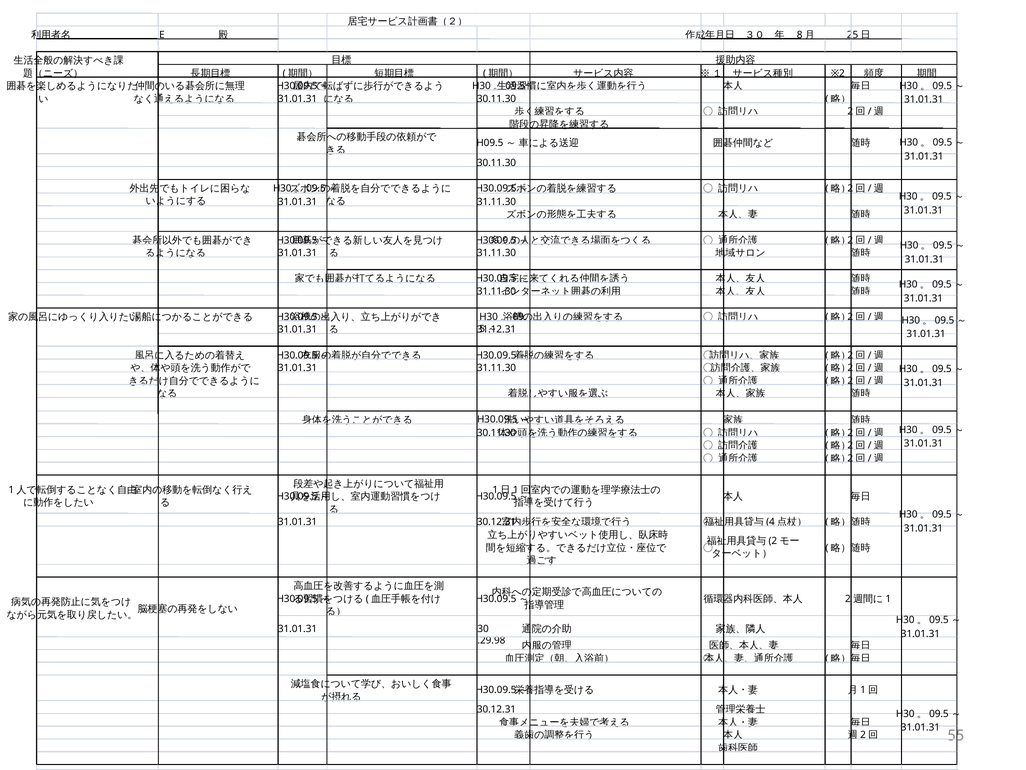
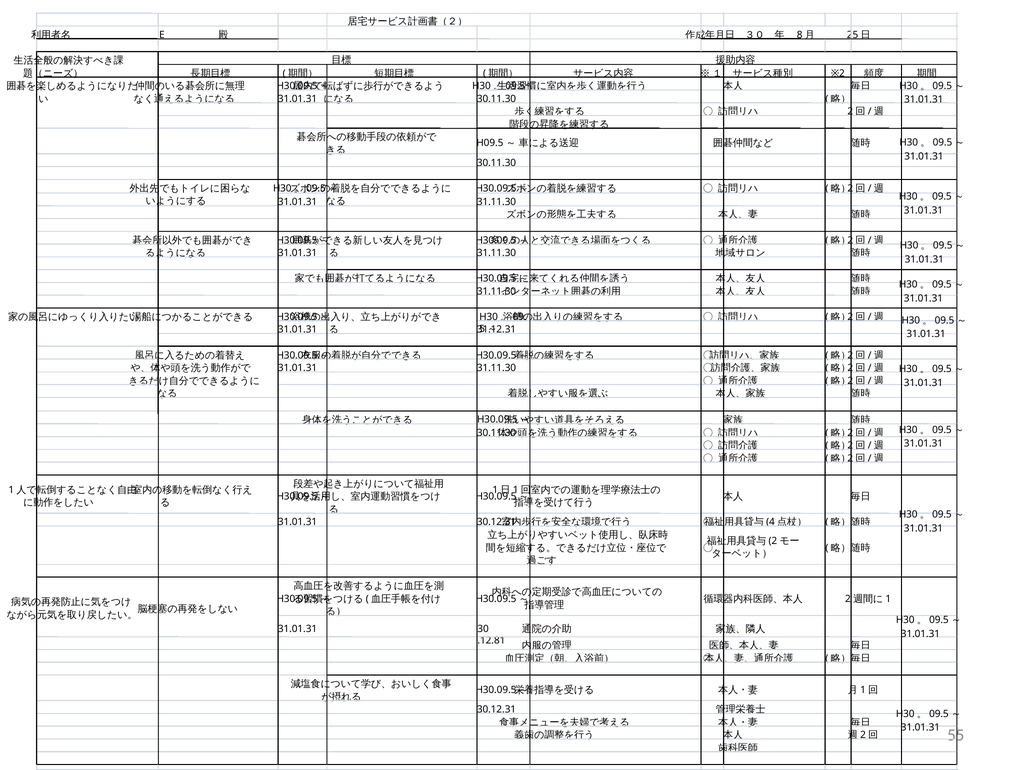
.29.98: .29.98 -> .12.81
